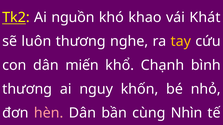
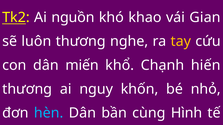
Khát: Khát -> Gian
bình: bình -> hiến
hèn colour: pink -> light blue
Nhìn: Nhìn -> Hình
